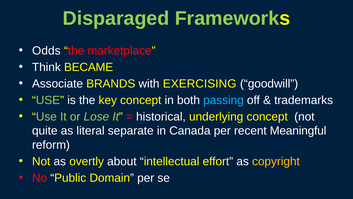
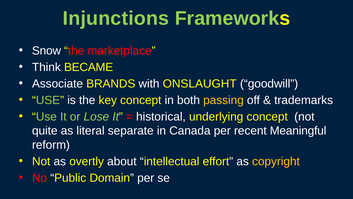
Disparaged: Disparaged -> Injunctions
Odds: Odds -> Snow
EXERCISING: EXERCISING -> ONSLAUGHT
passing colour: light blue -> yellow
